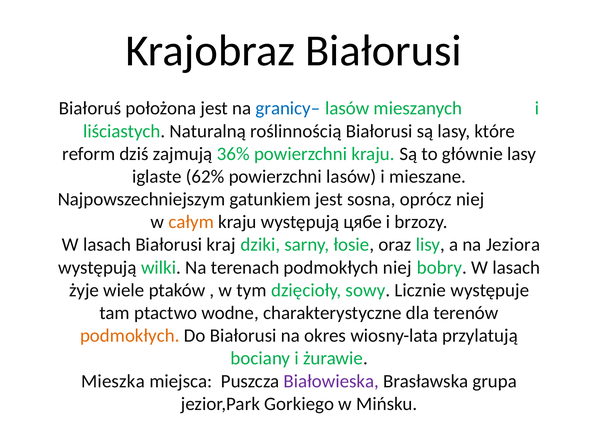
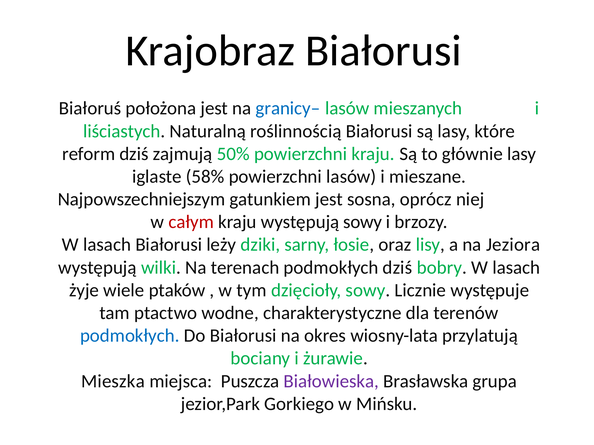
36%: 36% -> 50%
62%: 62% -> 58%
całym colour: orange -> red
występują цябе: цябе -> sowy
kraj: kraj -> leży
podmokłych niej: niej -> dziś
podmokłych at (130, 336) colour: orange -> blue
